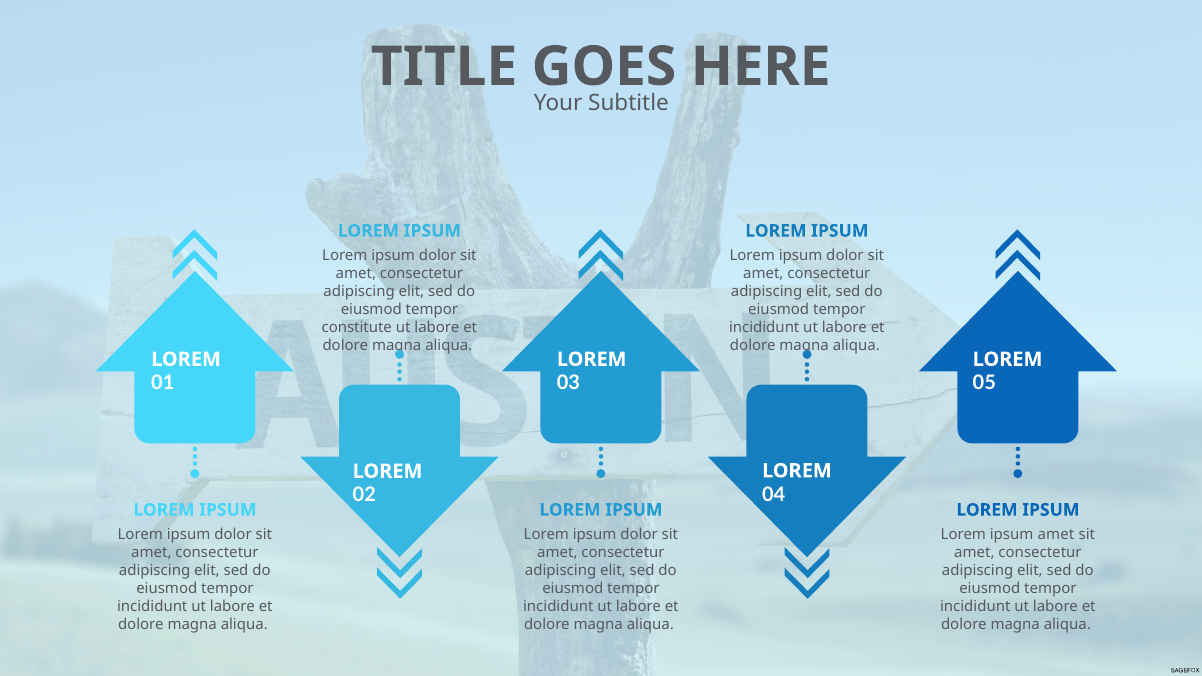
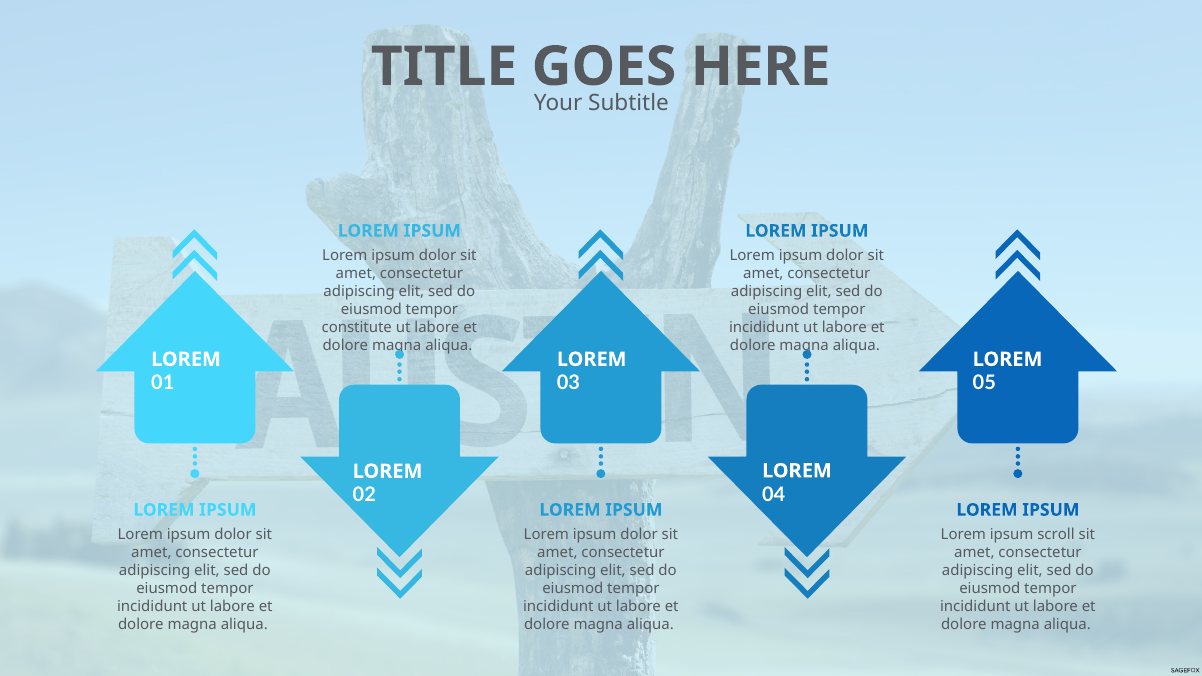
ipsum amet: amet -> scroll
